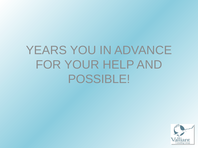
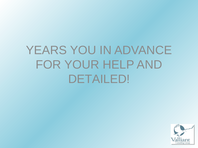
POSSIBLE: POSSIBLE -> DETAILED
